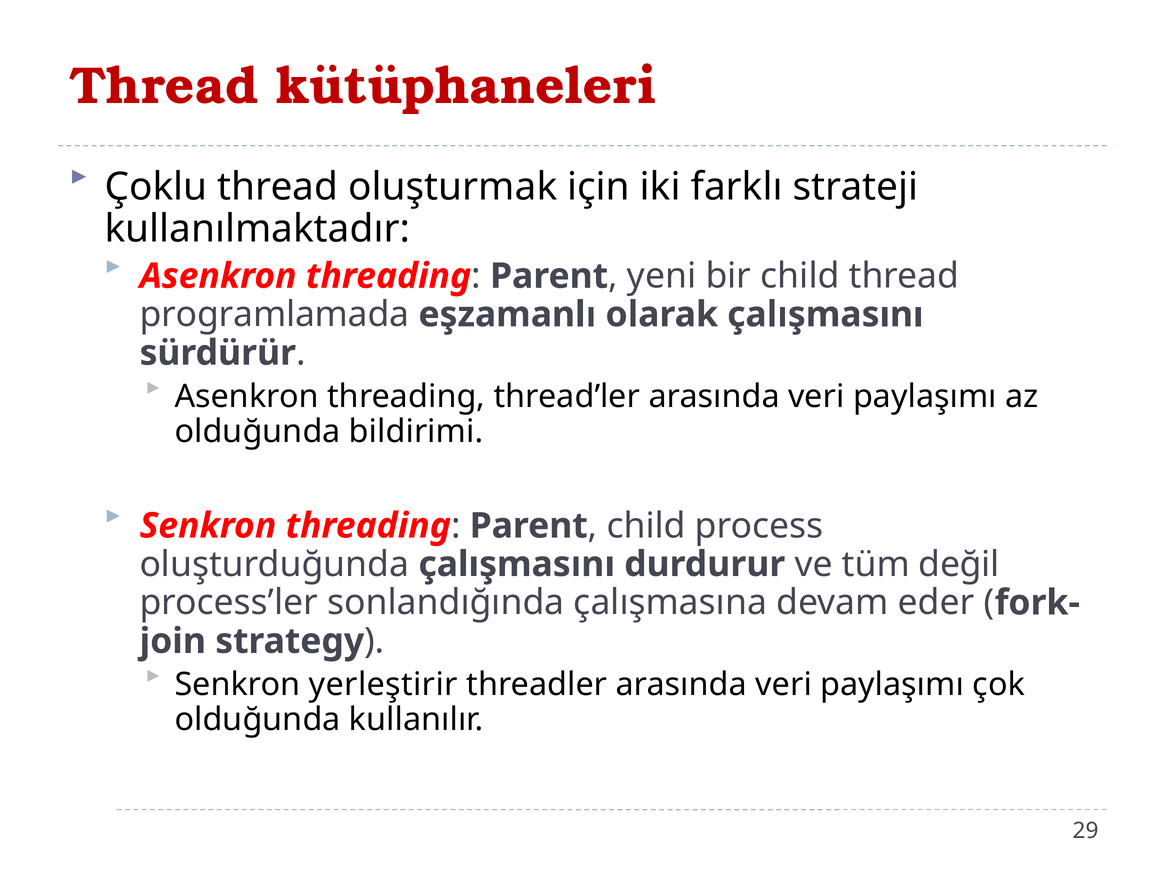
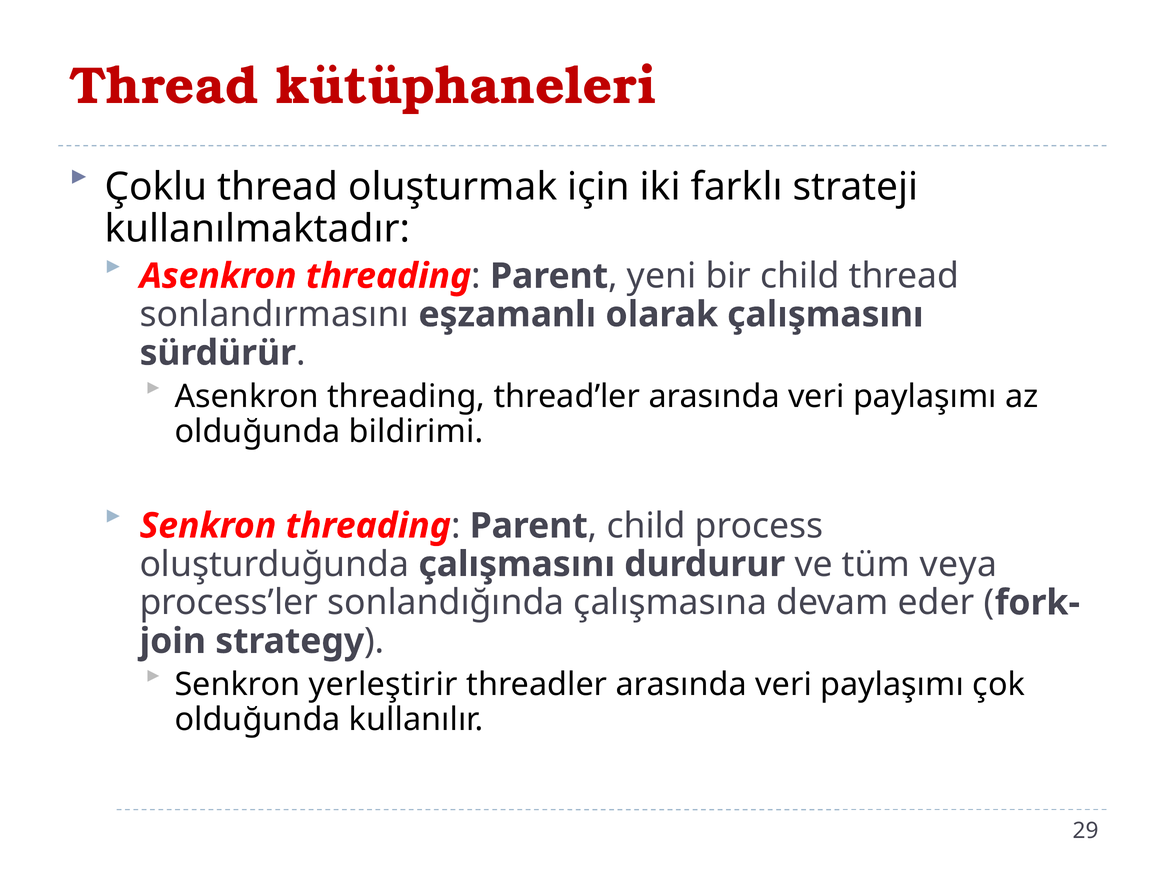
programlamada: programlamada -> sonlandırmasını
değil: değil -> veya
